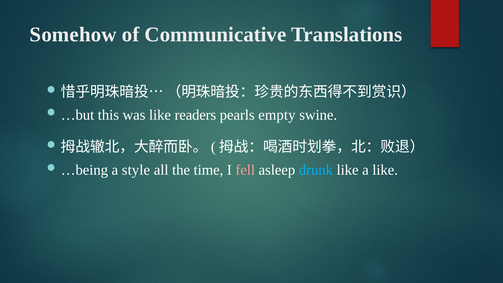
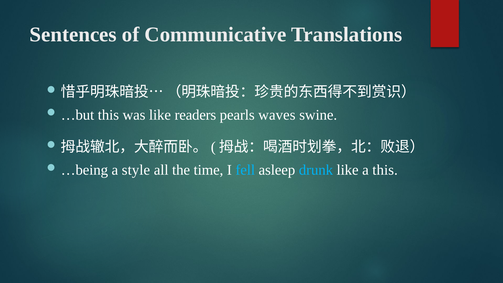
Somehow: Somehow -> Sentences
empty: empty -> waves
fell colour: pink -> light blue
a like: like -> this
